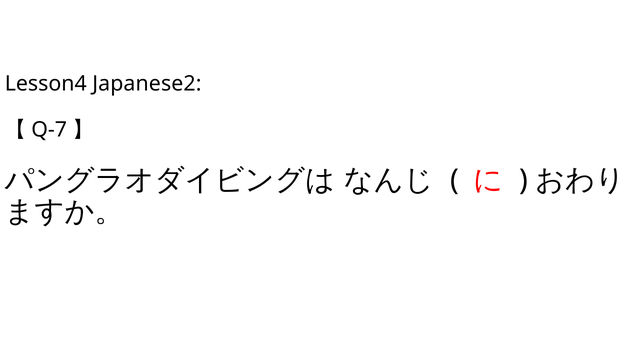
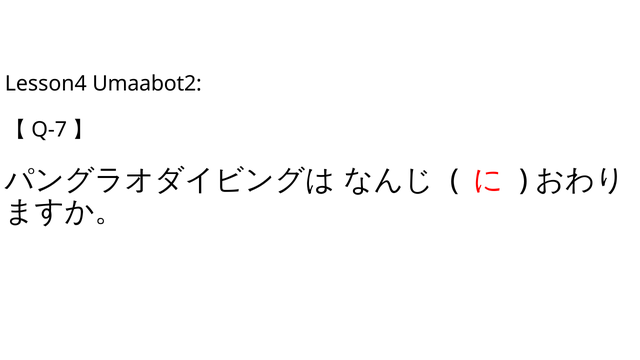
Japanese2: Japanese2 -> Umaabot2
